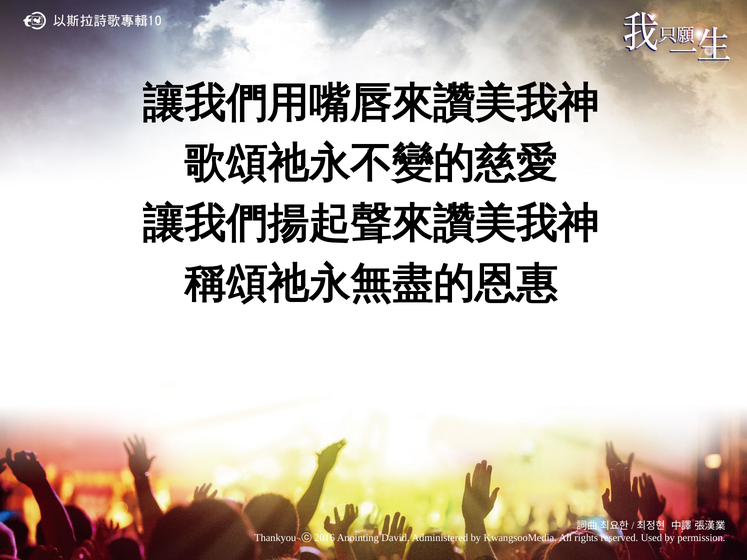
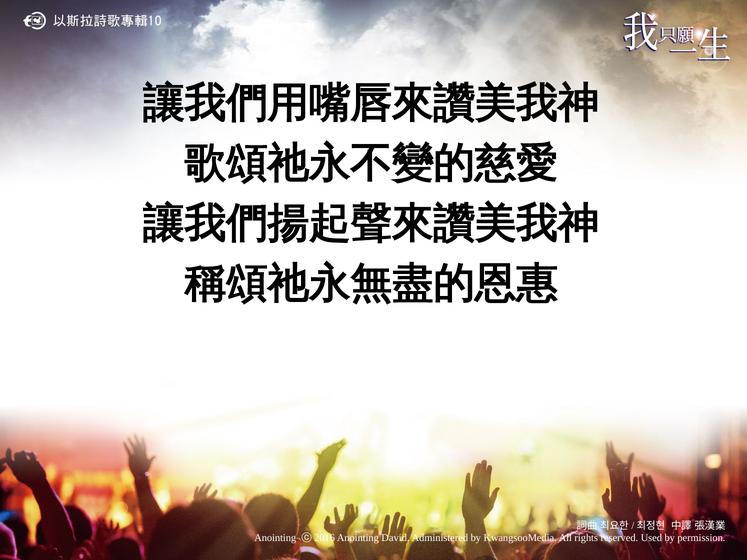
Thankyou at (275, 538): Thankyou -> Anointing
